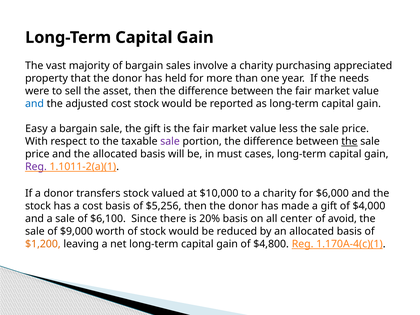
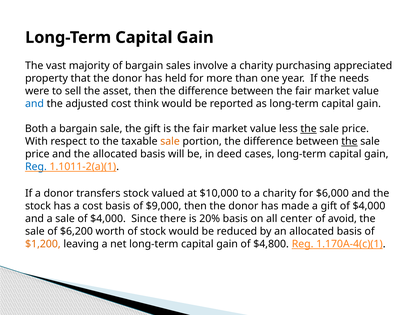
cost stock: stock -> think
Easy: Easy -> Both
the at (309, 129) underline: none -> present
sale at (170, 141) colour: purple -> orange
must: must -> deed
Reg at (36, 167) colour: purple -> blue
$5,256: $5,256 -> $9,000
sale of $6,100: $6,100 -> $4,000
$9,000: $9,000 -> $6,200
